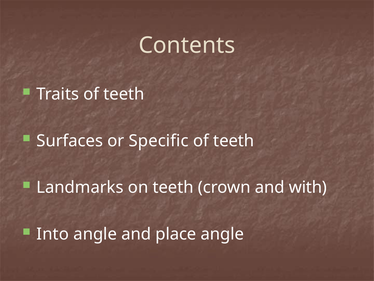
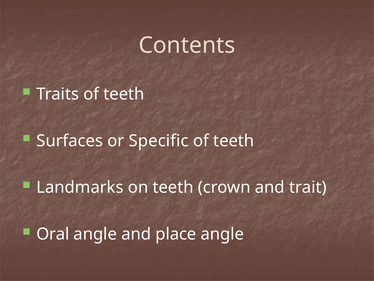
with: with -> trait
Into: Into -> Oral
